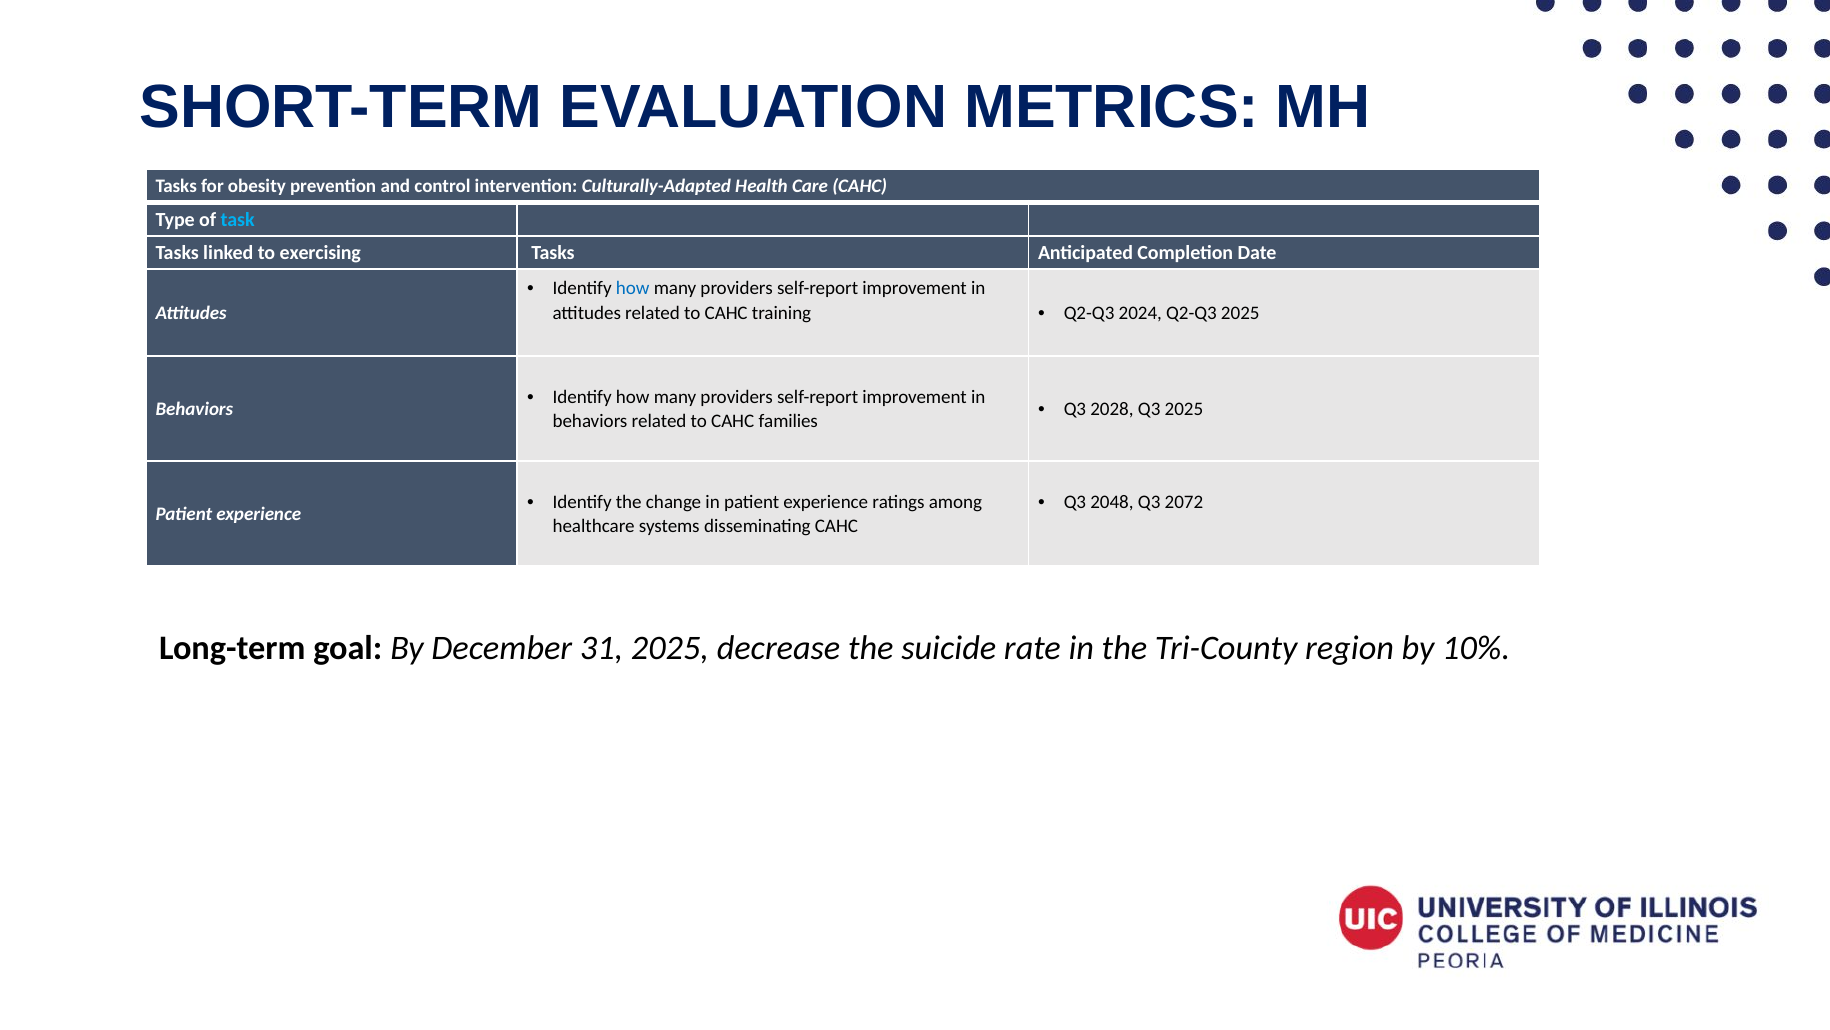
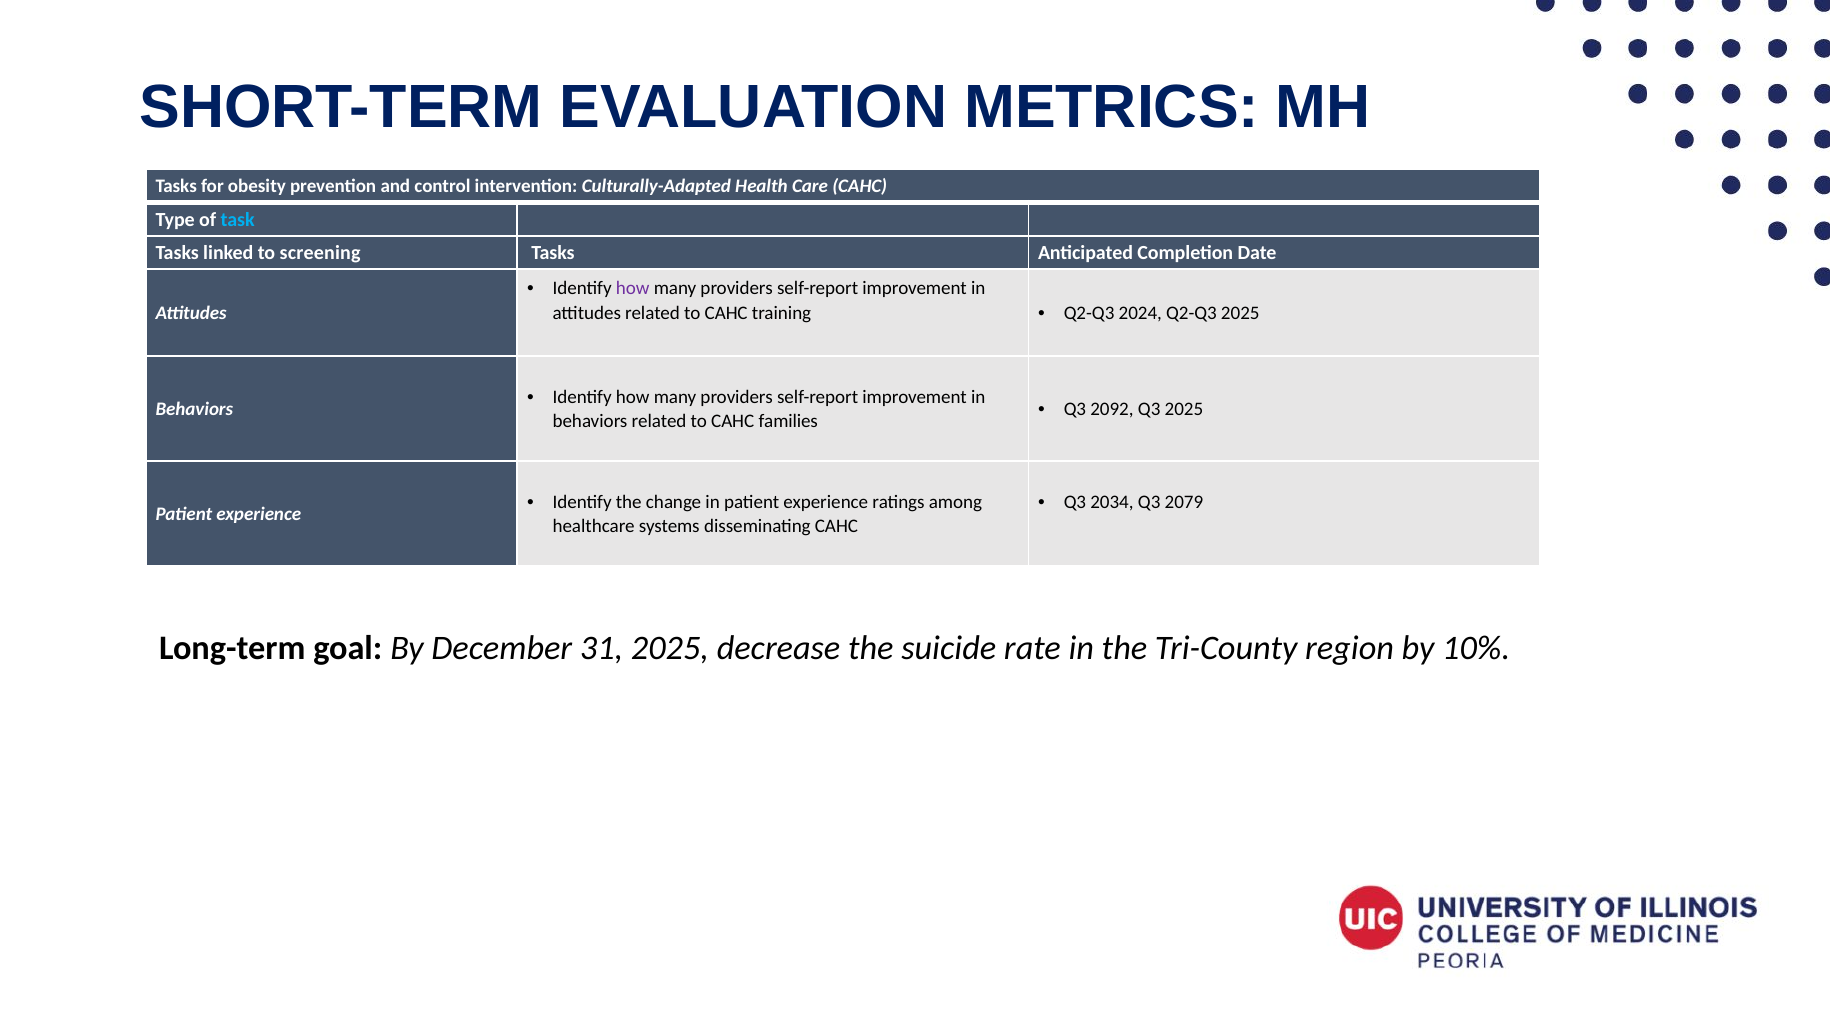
exercising: exercising -> screening
how at (633, 288) colour: blue -> purple
2028: 2028 -> 2092
2048: 2048 -> 2034
2072: 2072 -> 2079
